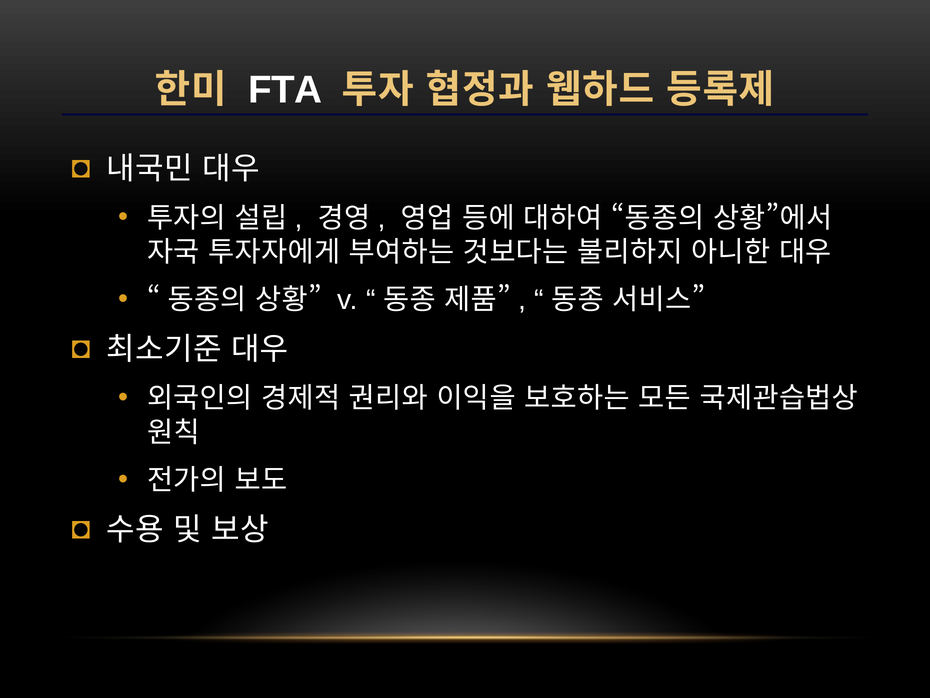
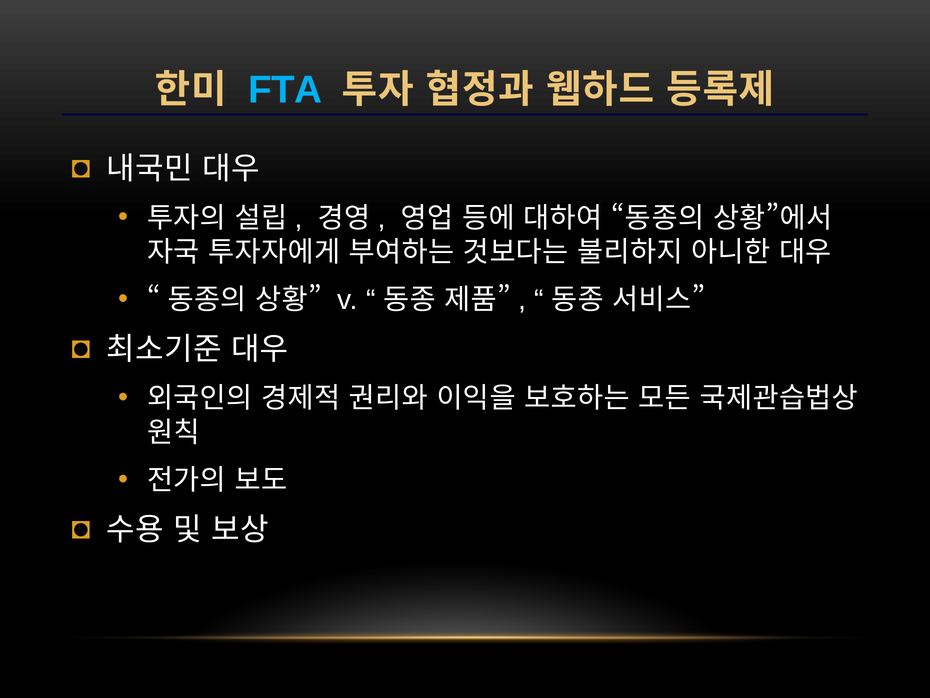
FTA colour: white -> light blue
